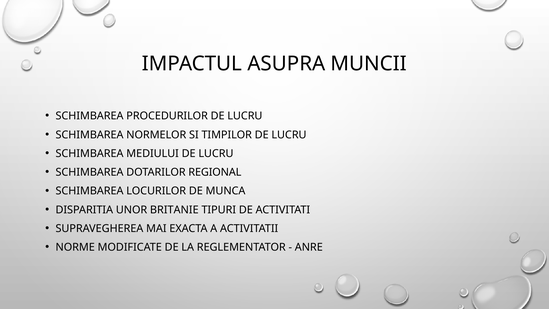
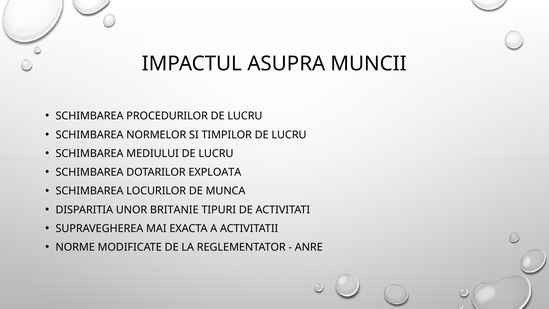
REGIONAL: REGIONAL -> EXPLOATA
